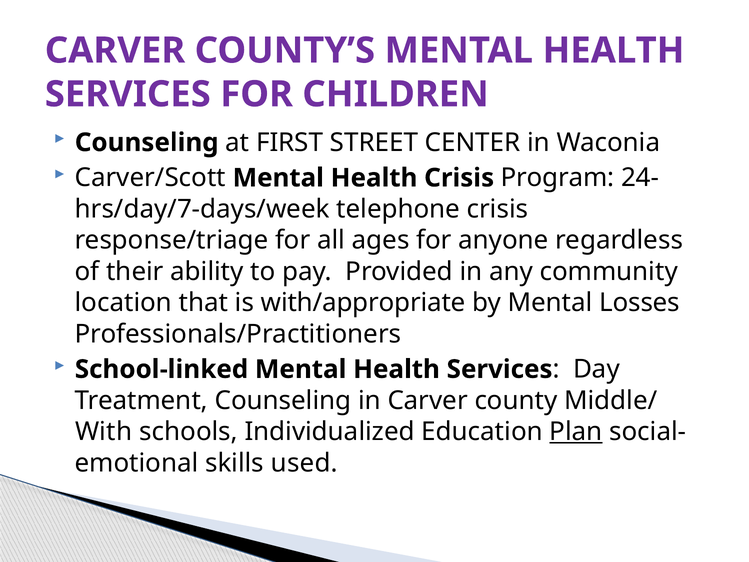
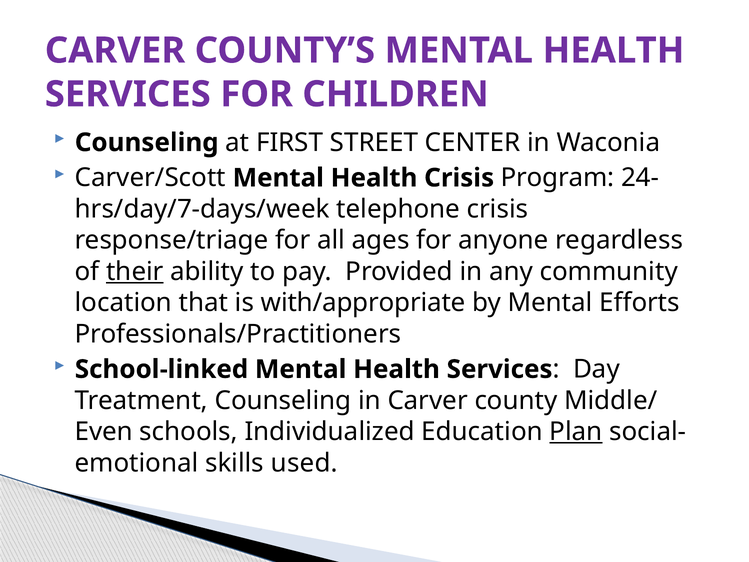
their underline: none -> present
Losses: Losses -> Efforts
With: With -> Even
